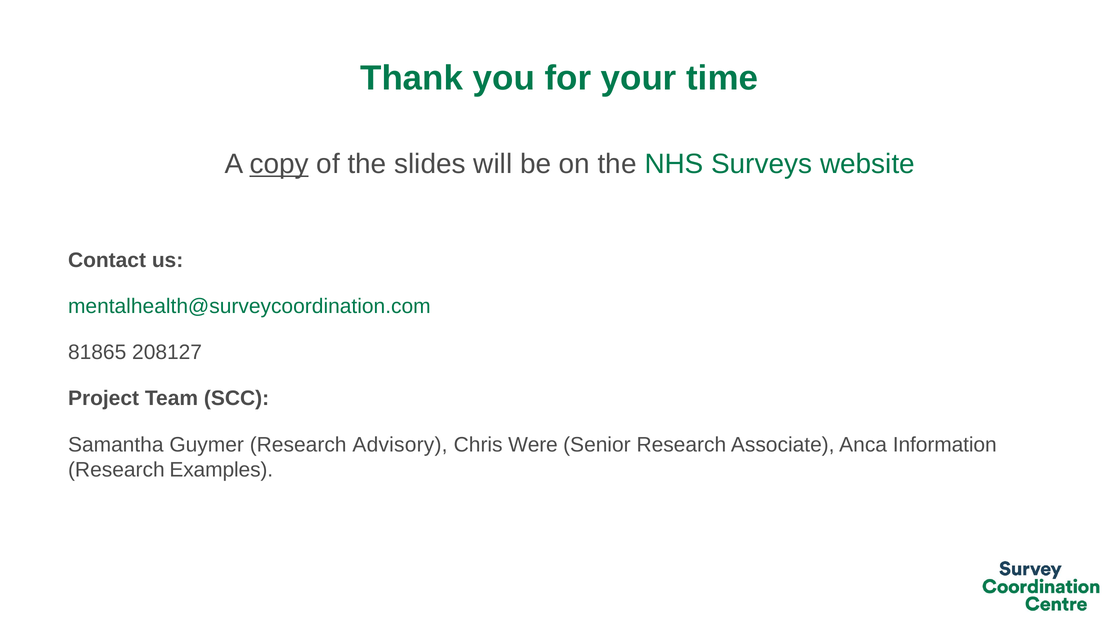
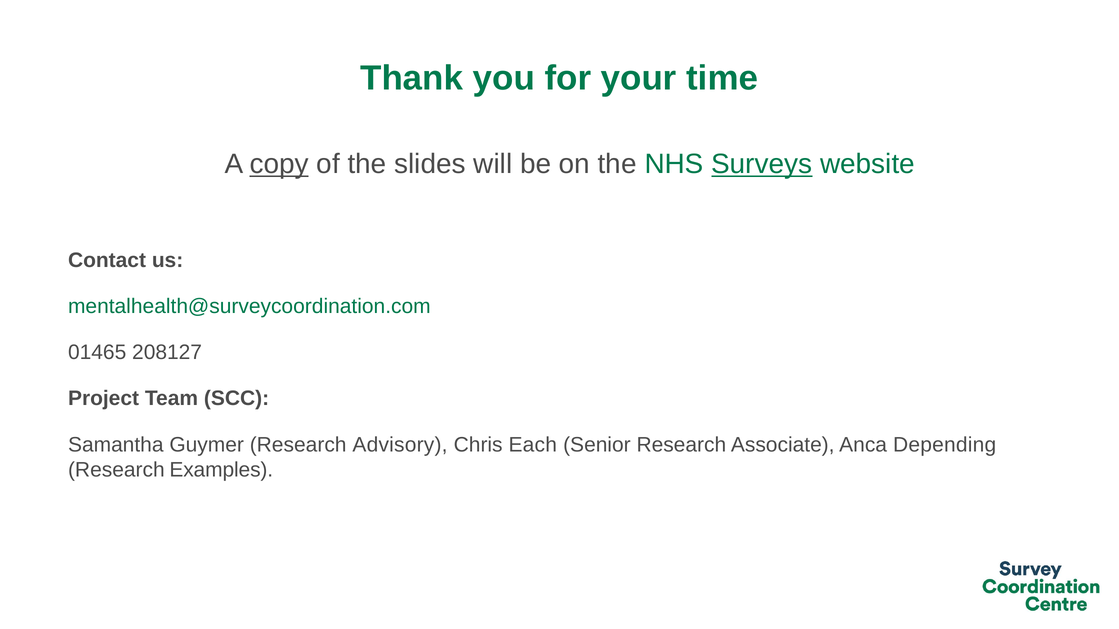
Surveys underline: none -> present
81865: 81865 -> 01465
Were: Were -> Each
Information: Information -> Depending
